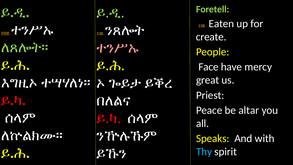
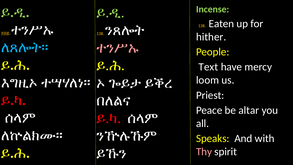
Foretell: Foretell -> Incense
create: create -> hither
ለጸሎት። colour: light green -> light blue
Face: Face -> Text
great: great -> loom
Thy colour: light blue -> pink
